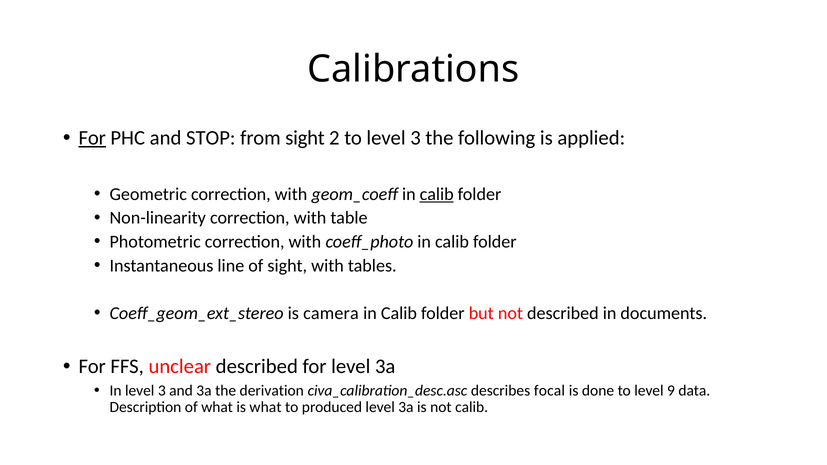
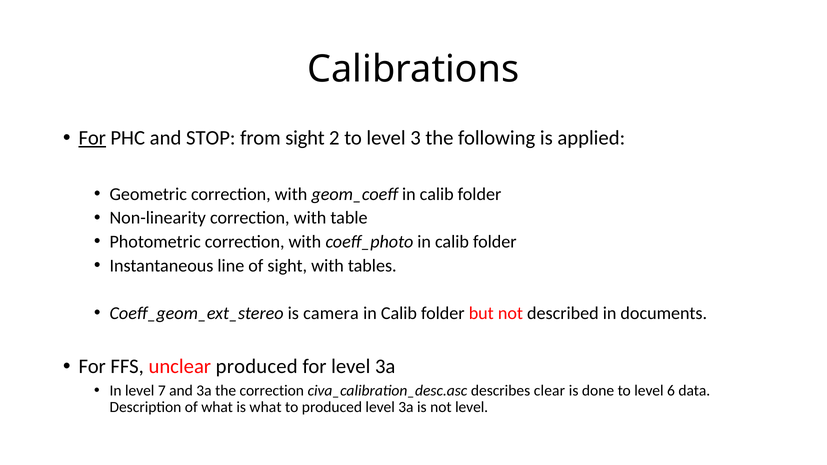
calib at (437, 194) underline: present -> none
unclear described: described -> produced
In level 3: 3 -> 7
the derivation: derivation -> correction
focal: focal -> clear
9: 9 -> 6
not calib: calib -> level
